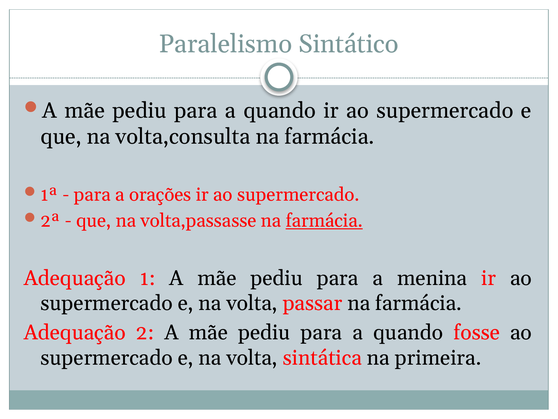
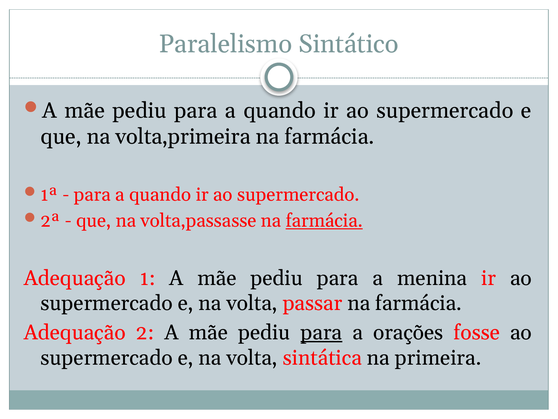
volta,consulta: volta,consulta -> volta,primeira
orações at (160, 194): orações -> quando
para at (321, 332) underline: none -> present
quando at (408, 332): quando -> orações
